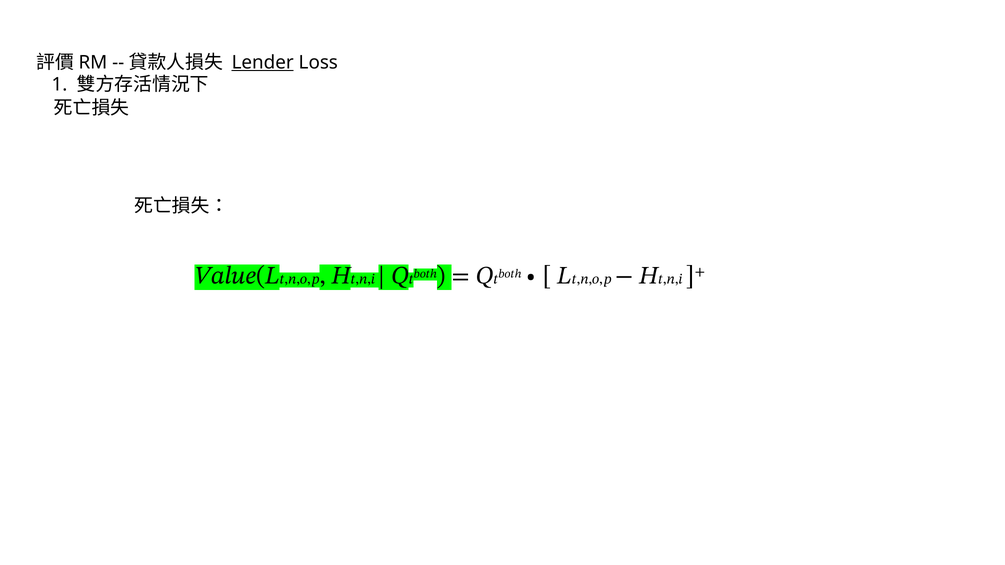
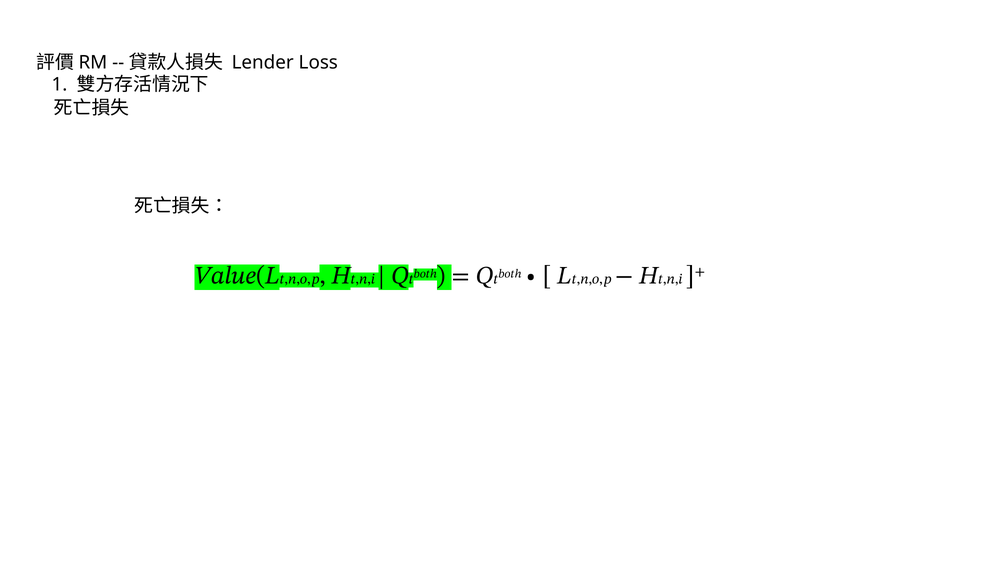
Lender underline: present -> none
